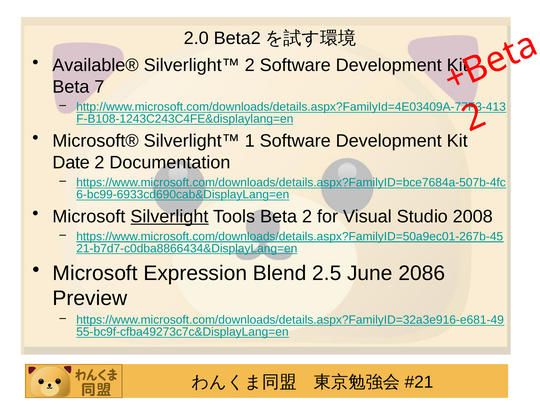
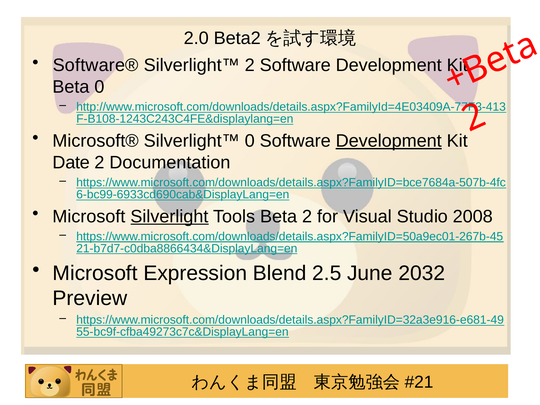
Available®: Available® -> Software®
Beta 7: 7 -> 0
Silverlight™ 1: 1 -> 0
Development at (389, 141) underline: none -> present
2086: 2086 -> 2032
